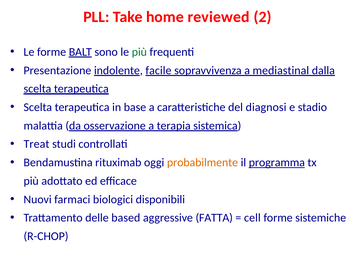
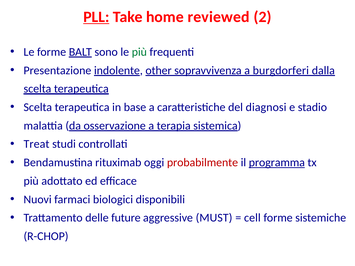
PLL underline: none -> present
facile: facile -> other
mediastinal: mediastinal -> burgdorferi
probabilmente colour: orange -> red
based: based -> future
FATTA: FATTA -> MUST
